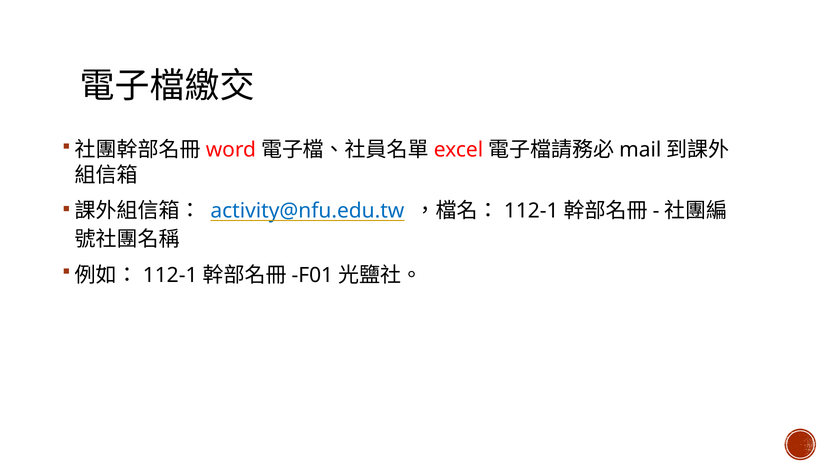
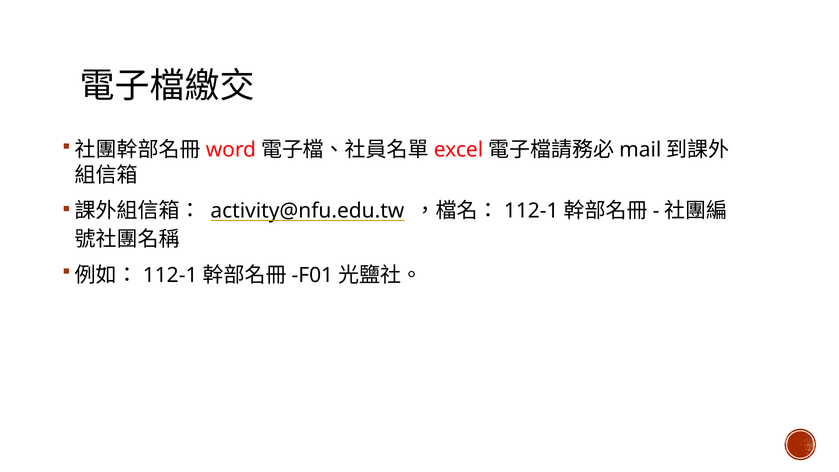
activity@nfu.edu.tw colour: blue -> black
